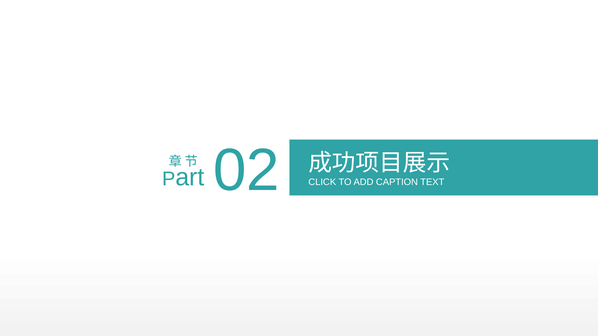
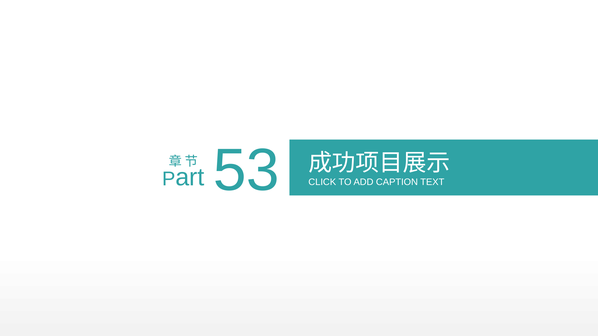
02: 02 -> 53
